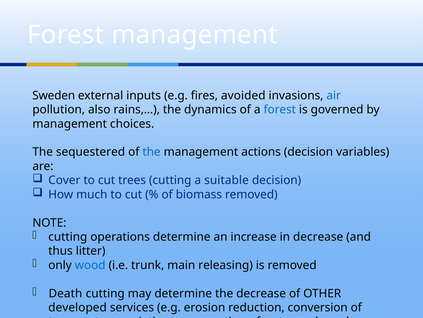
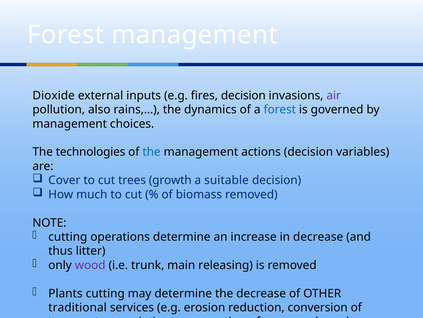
Sweden: Sweden -> Dioxide
fires avoided: avoided -> decision
air colour: blue -> purple
sequestered: sequestered -> technologies
trees cutting: cutting -> growth
wood colour: blue -> purple
Death: Death -> Plants
developed: developed -> traditional
